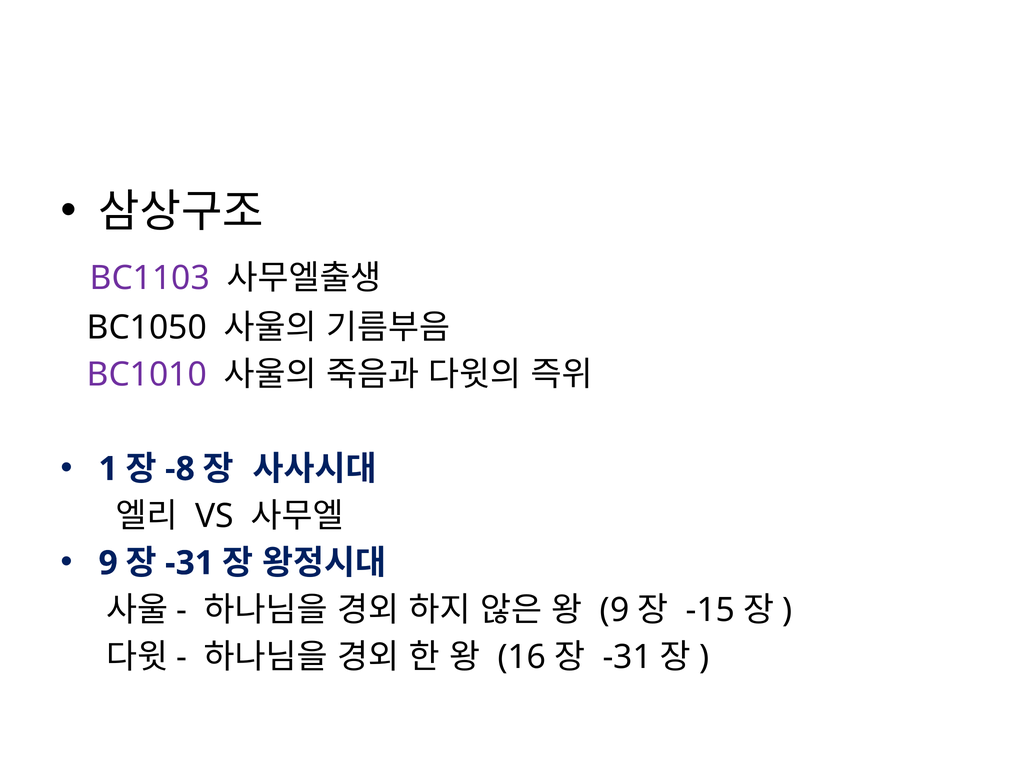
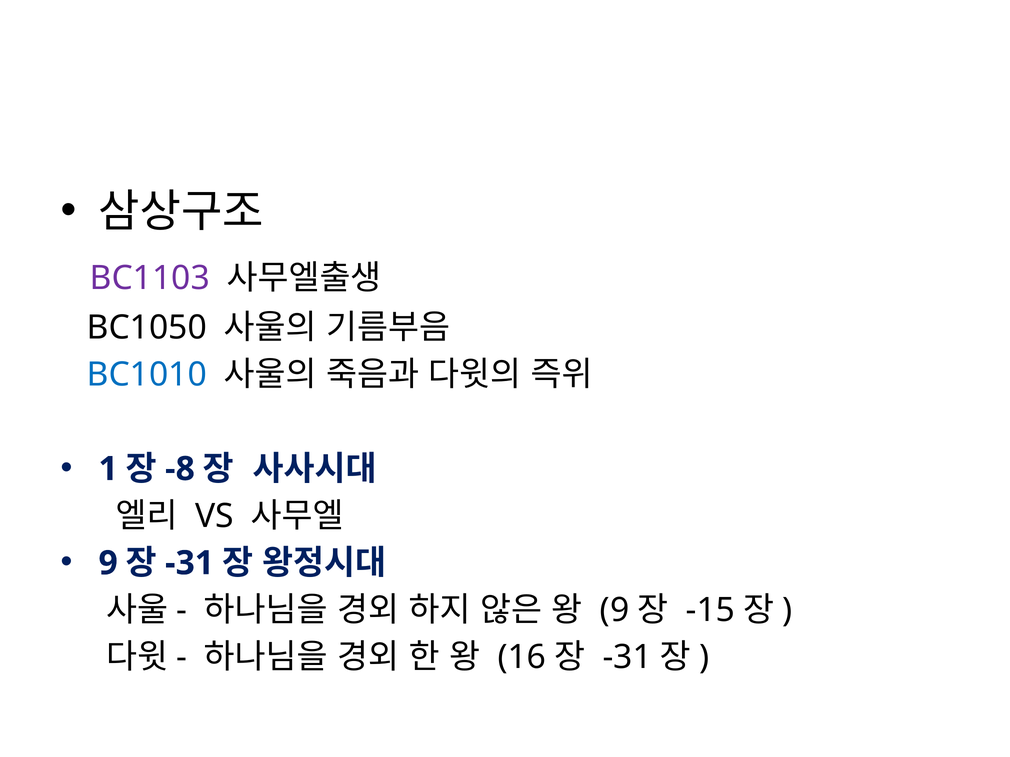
BC1010 colour: purple -> blue
